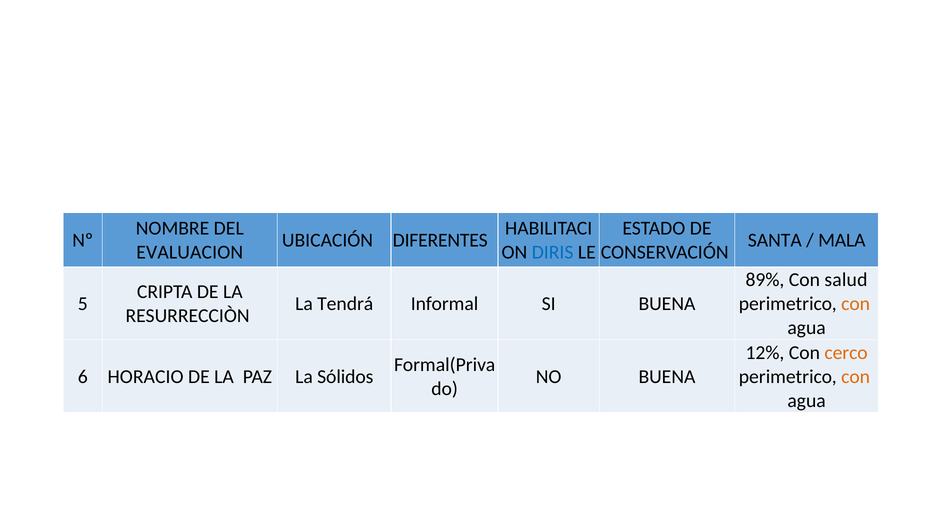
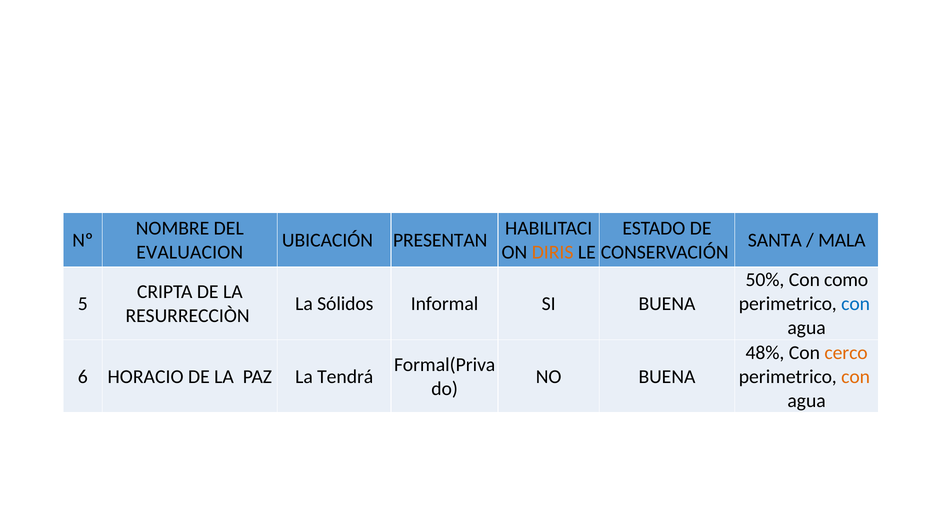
DIFERENTES: DIFERENTES -> PRESENTAN
DIRIS colour: blue -> orange
89%: 89% -> 50%
salud: salud -> como
Tendrá: Tendrá -> Sólidos
con at (856, 304) colour: orange -> blue
12%: 12% -> 48%
Sólidos: Sólidos -> Tendrá
